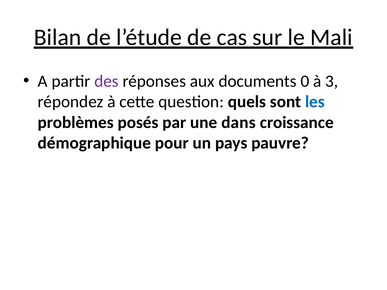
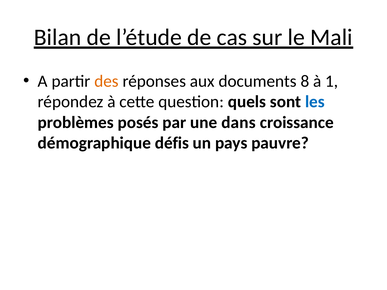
des colour: purple -> orange
0: 0 -> 8
3: 3 -> 1
pour: pour -> défis
